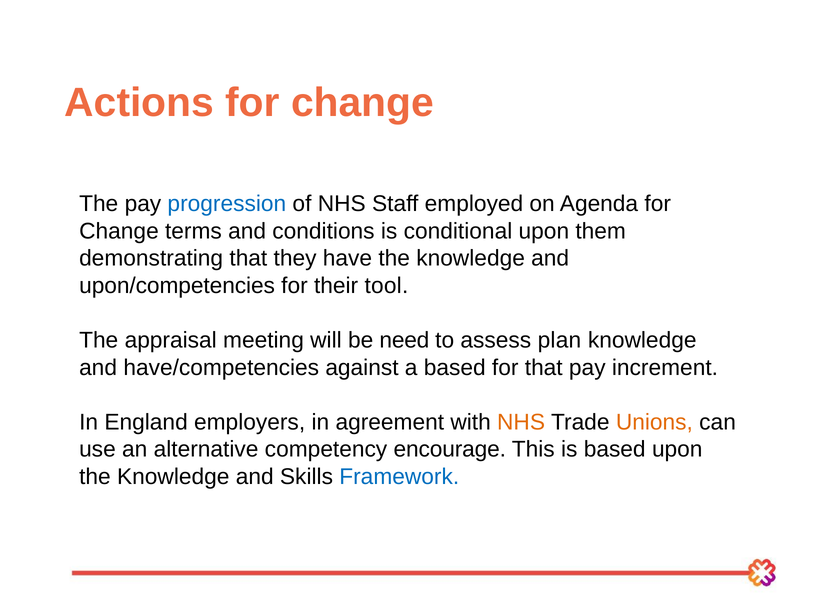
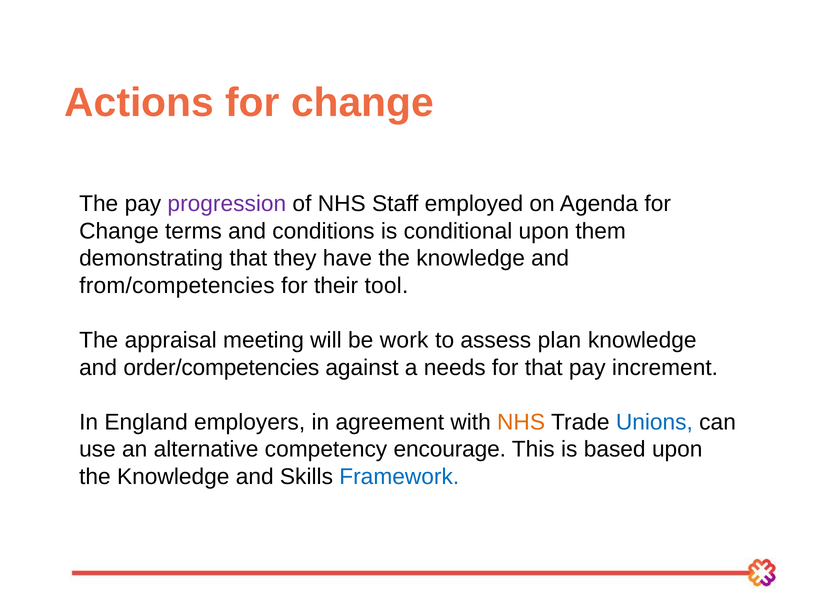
progression colour: blue -> purple
upon/competencies: upon/competencies -> from/competencies
need: need -> work
have/competencies: have/competencies -> order/competencies
a based: based -> needs
Unions colour: orange -> blue
